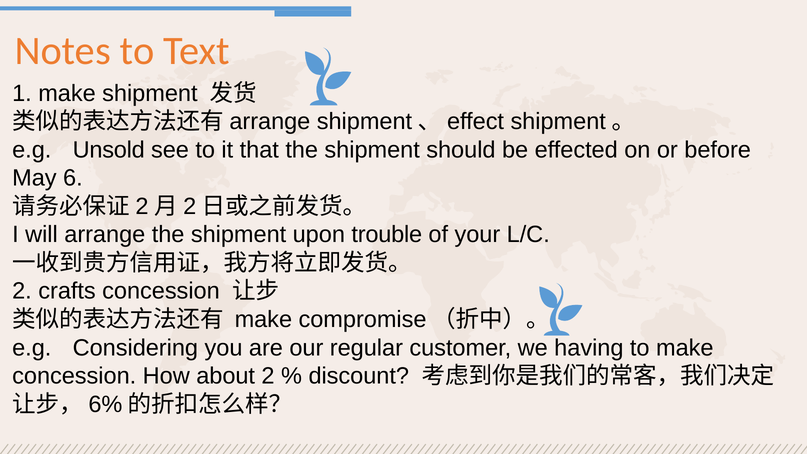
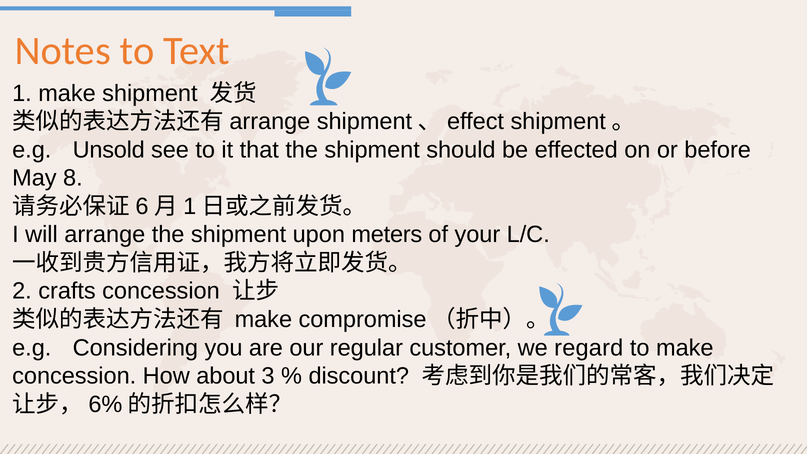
6: 6 -> 8
2 at (142, 206): 2 -> 6
2 at (190, 206): 2 -> 1
trouble: trouble -> meters
having: having -> regard
about 2: 2 -> 3
